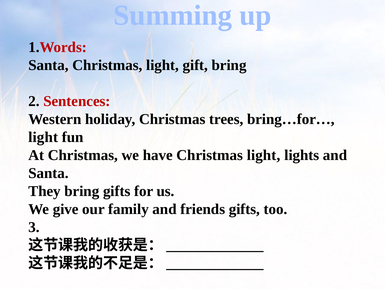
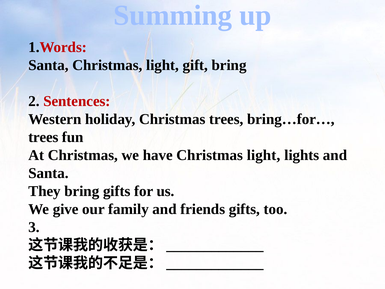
light at (43, 137): light -> trees
